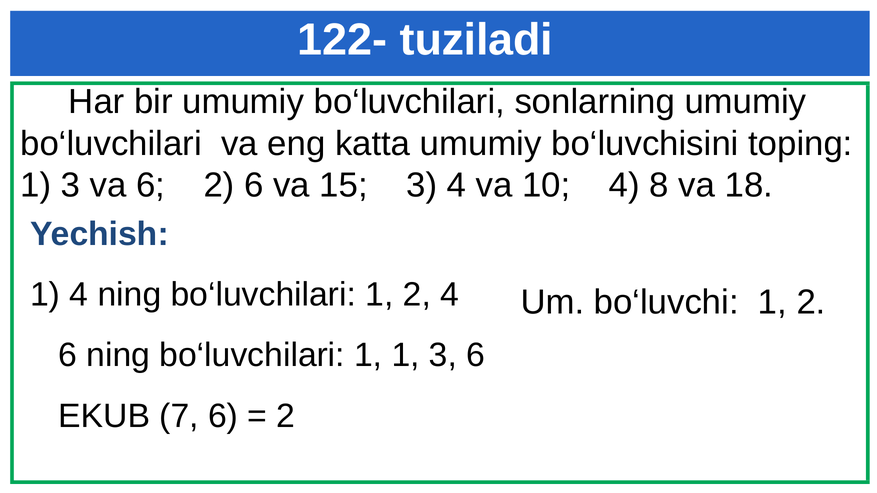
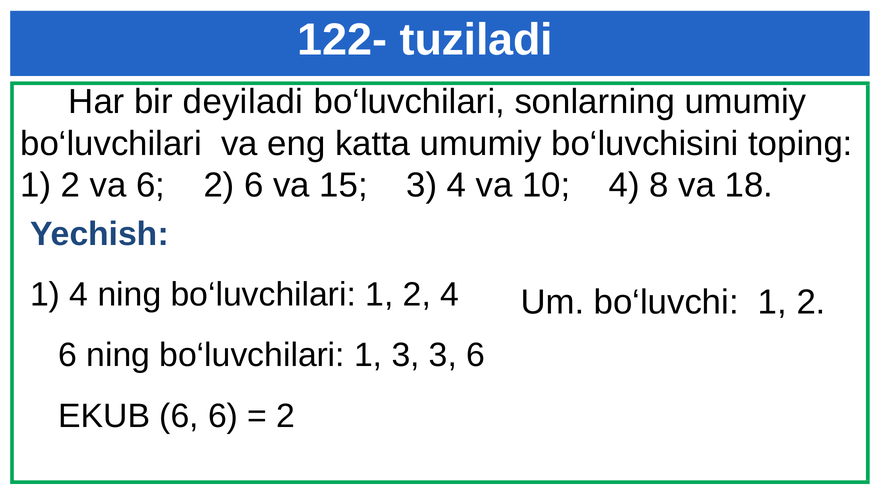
bir umumiy: umumiy -> deyiladi
3 at (70, 185): 3 -> 2
1 1: 1 -> 3
EKUB 7: 7 -> 6
